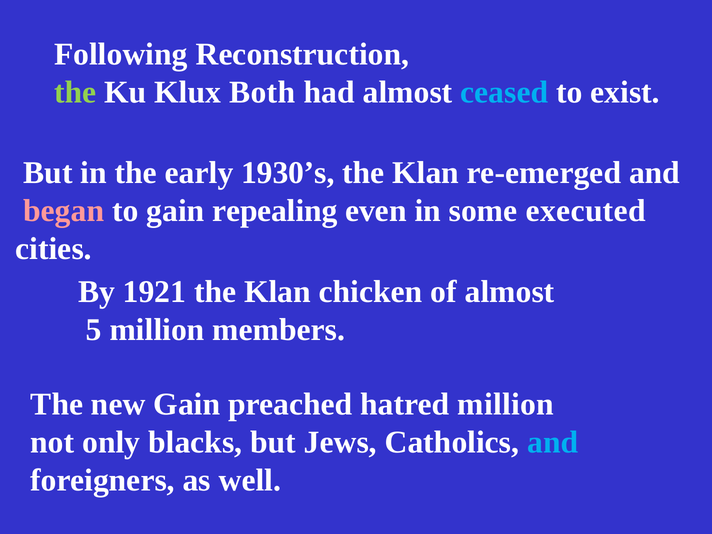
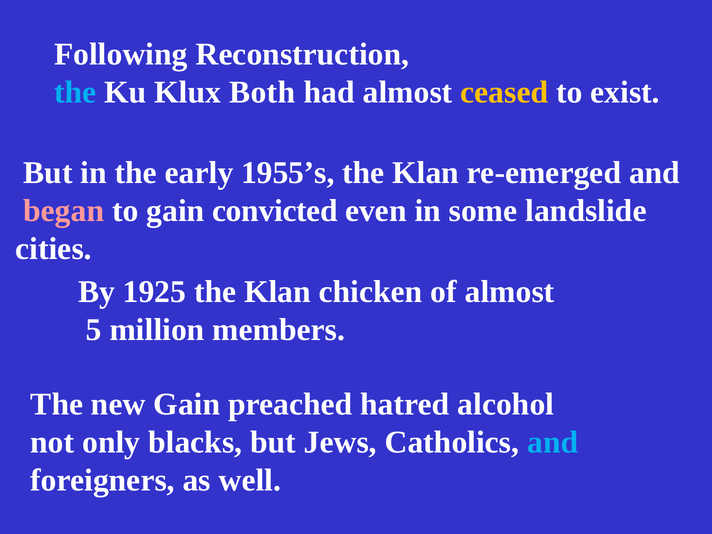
the at (75, 92) colour: light green -> light blue
ceased colour: light blue -> yellow
1930’s: 1930’s -> 1955’s
repealing: repealing -> convicted
executed: executed -> landslide
1921: 1921 -> 1925
hatred million: million -> alcohol
